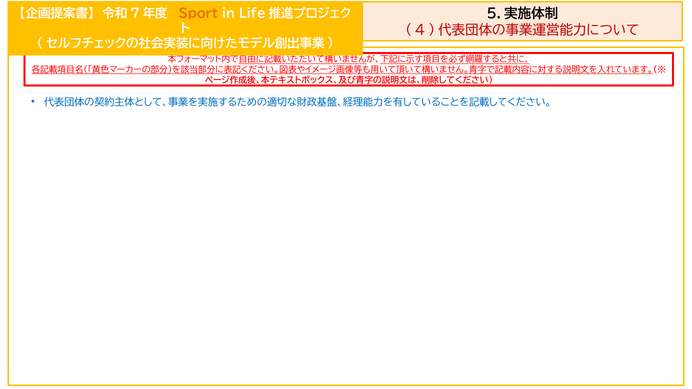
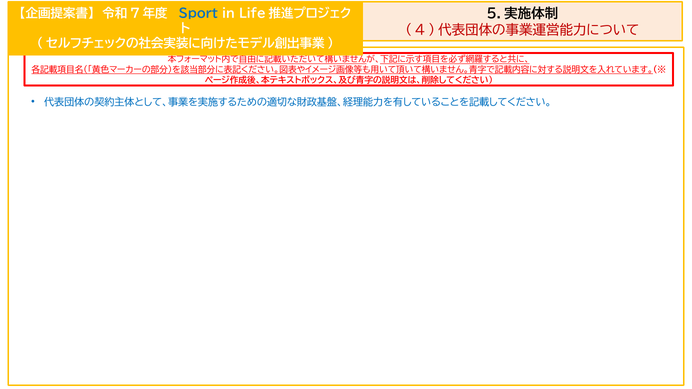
Sport colour: orange -> blue
